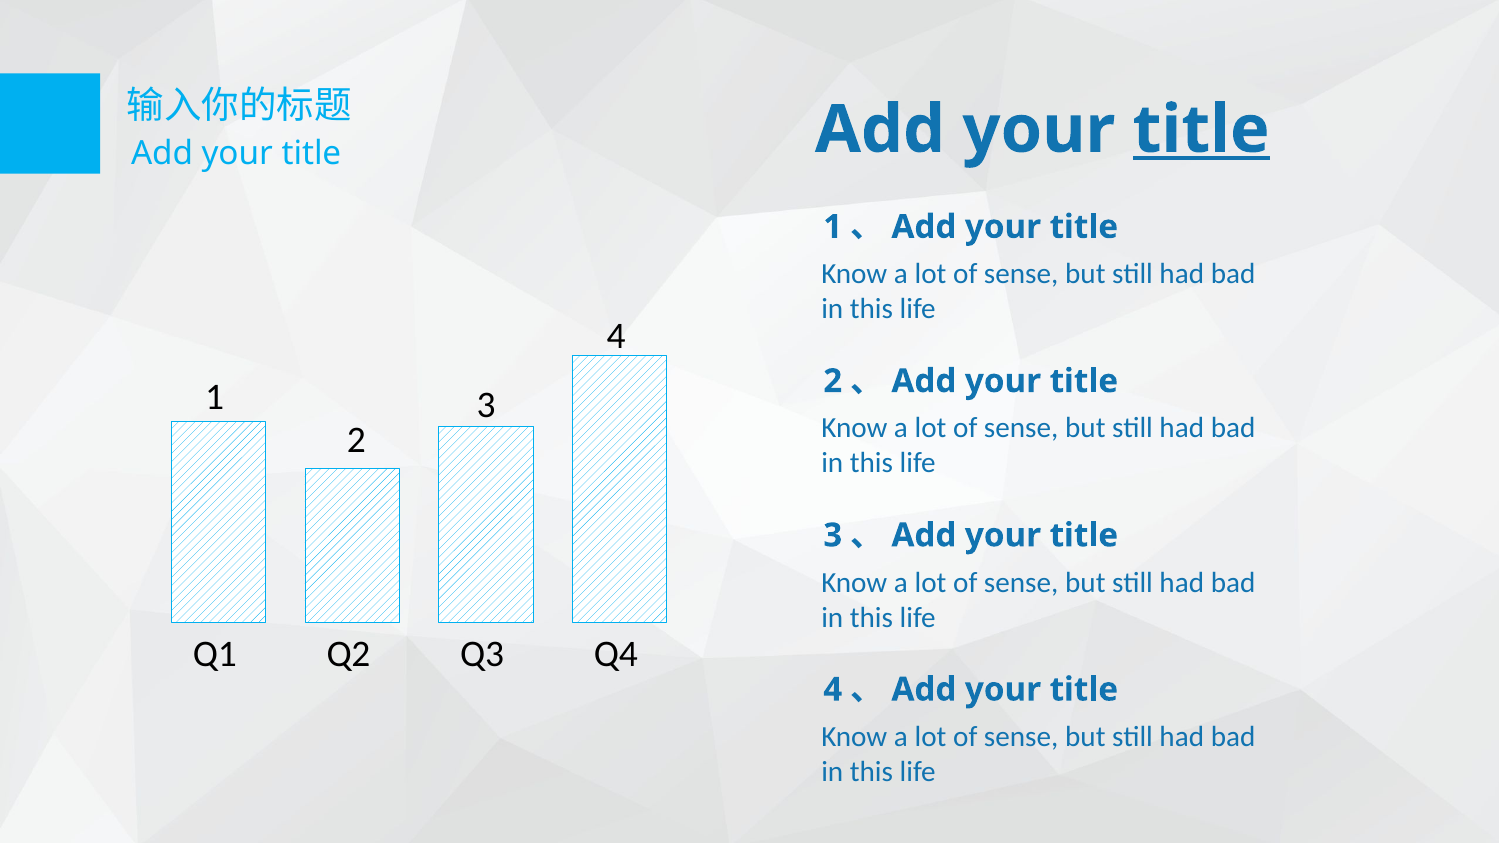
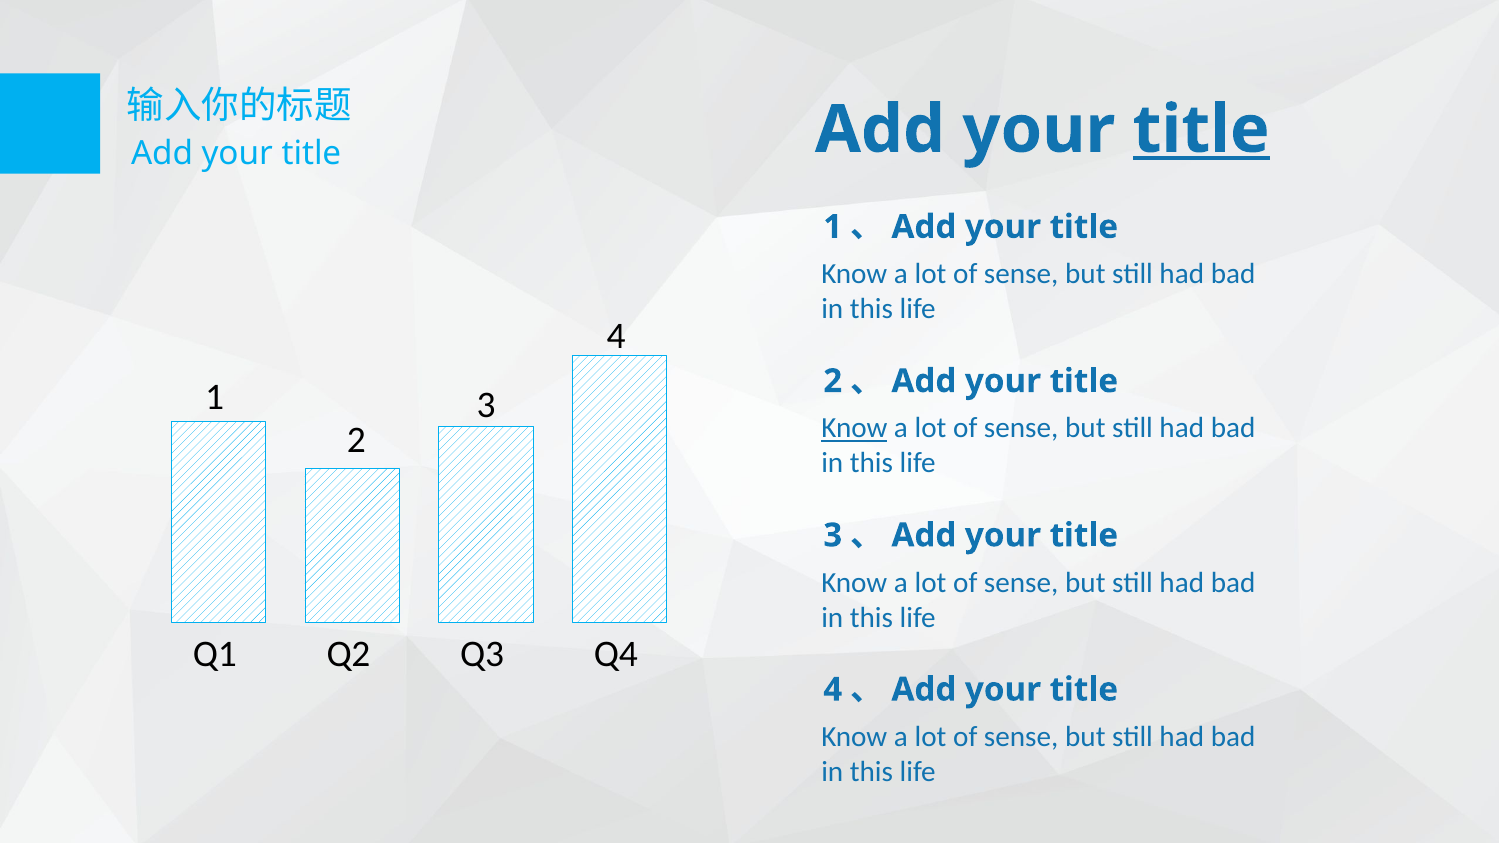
Know at (854, 428) underline: none -> present
